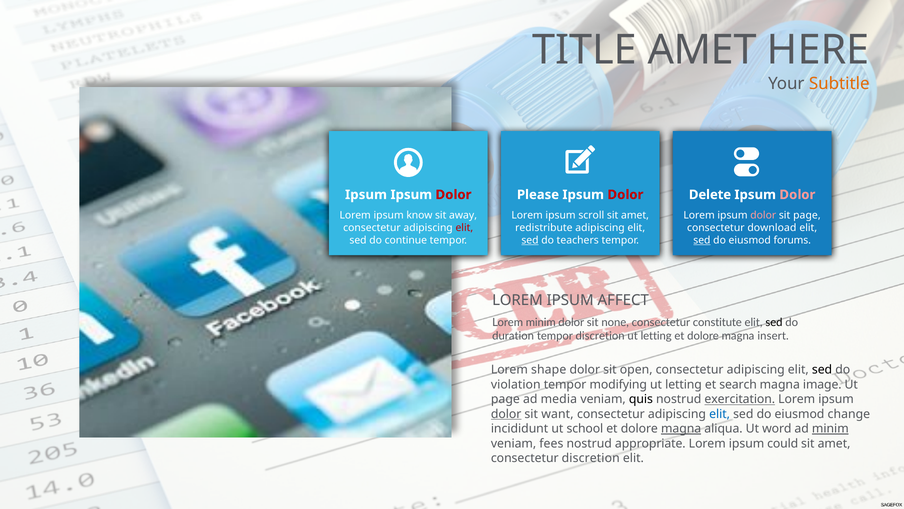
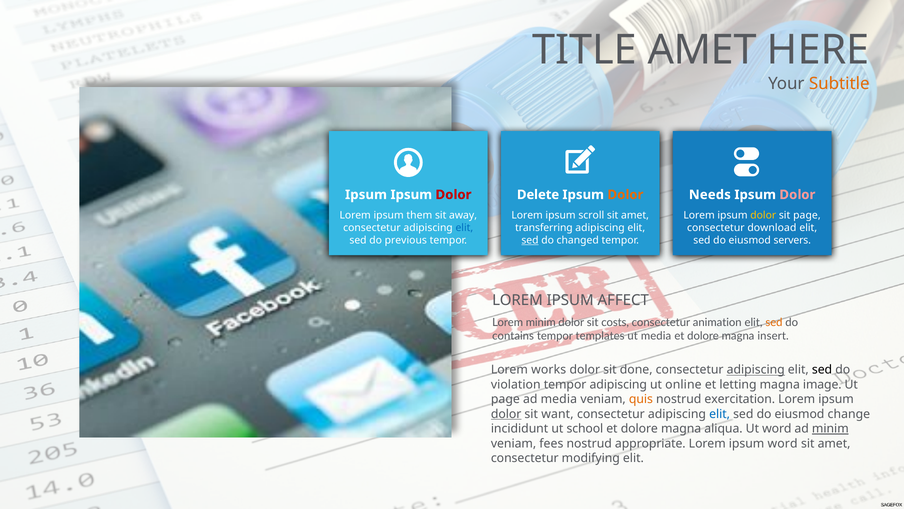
Please: Please -> Delete
Dolor at (625, 195) colour: red -> orange
Delete: Delete -> Needs
know: know -> them
dolor at (763, 215) colour: pink -> yellow
elit at (464, 228) colour: red -> blue
redistribute: redistribute -> transferring
continue: continue -> previous
teachers: teachers -> changed
sed at (702, 240) underline: present -> none
forums: forums -> servers
none: none -> costs
constitute: constitute -> animation
sed at (774, 322) colour: black -> orange
duration: duration -> contains
tempor discretion: discretion -> templates
letting at (656, 336): letting -> media
shape: shape -> works
open: open -> done
adipiscing at (756, 370) underline: none -> present
tempor modifying: modifying -> adipiscing
letting at (684, 384): letting -> online
search: search -> letting
quis colour: black -> orange
exercitation underline: present -> none
magna at (681, 428) underline: present -> none
ipsum could: could -> word
consectetur discretion: discretion -> modifying
